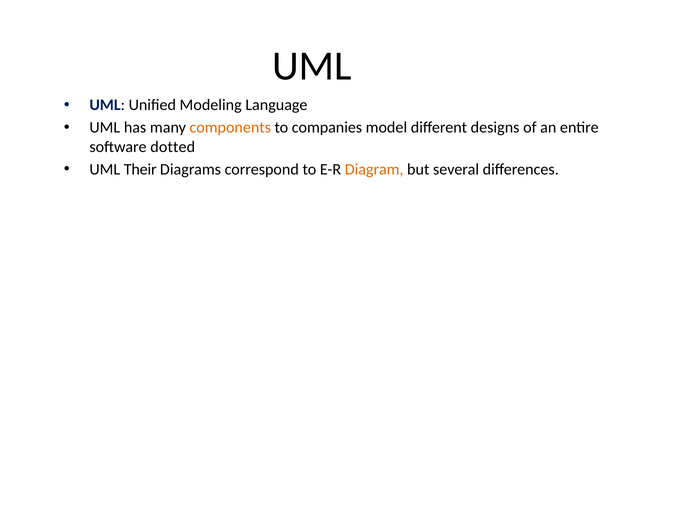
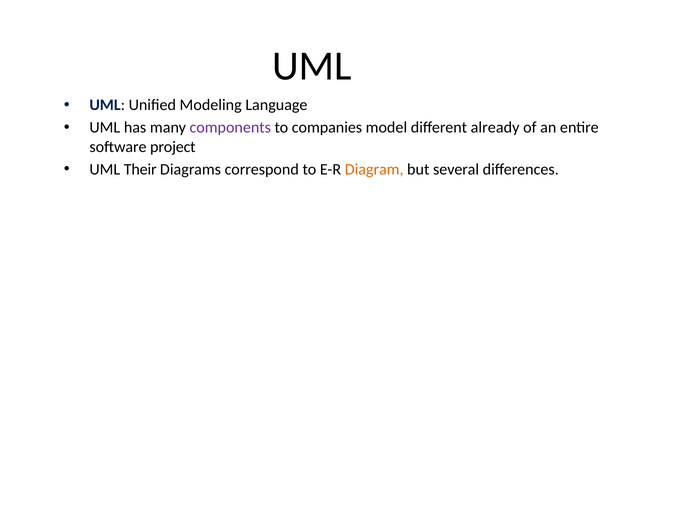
components colour: orange -> purple
designs: designs -> already
dotted: dotted -> project
